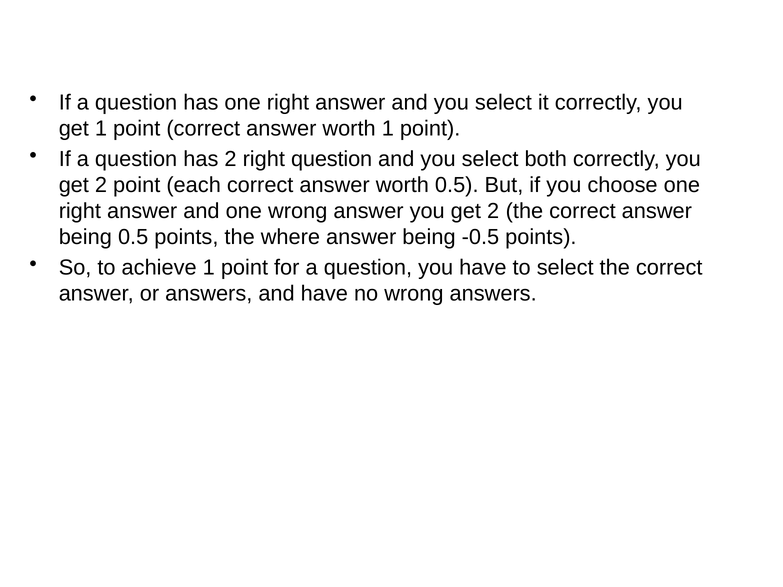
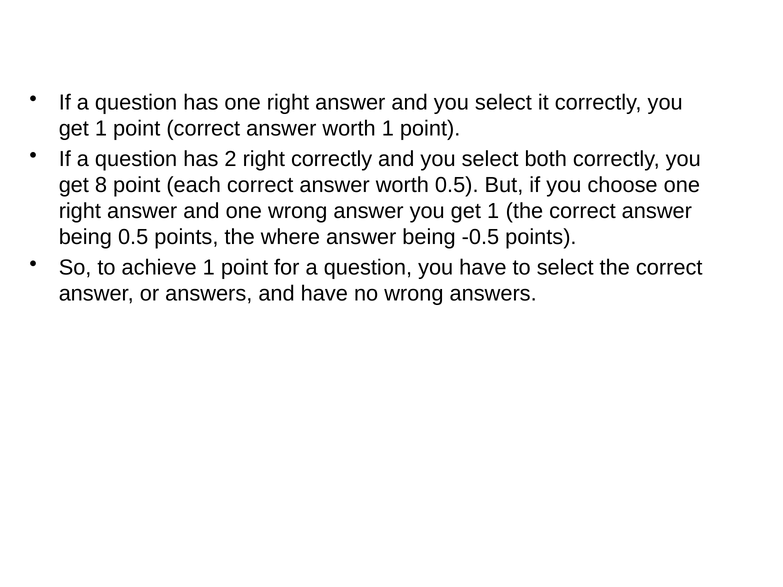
right question: question -> correctly
2 at (101, 185): 2 -> 8
answer you get 2: 2 -> 1
